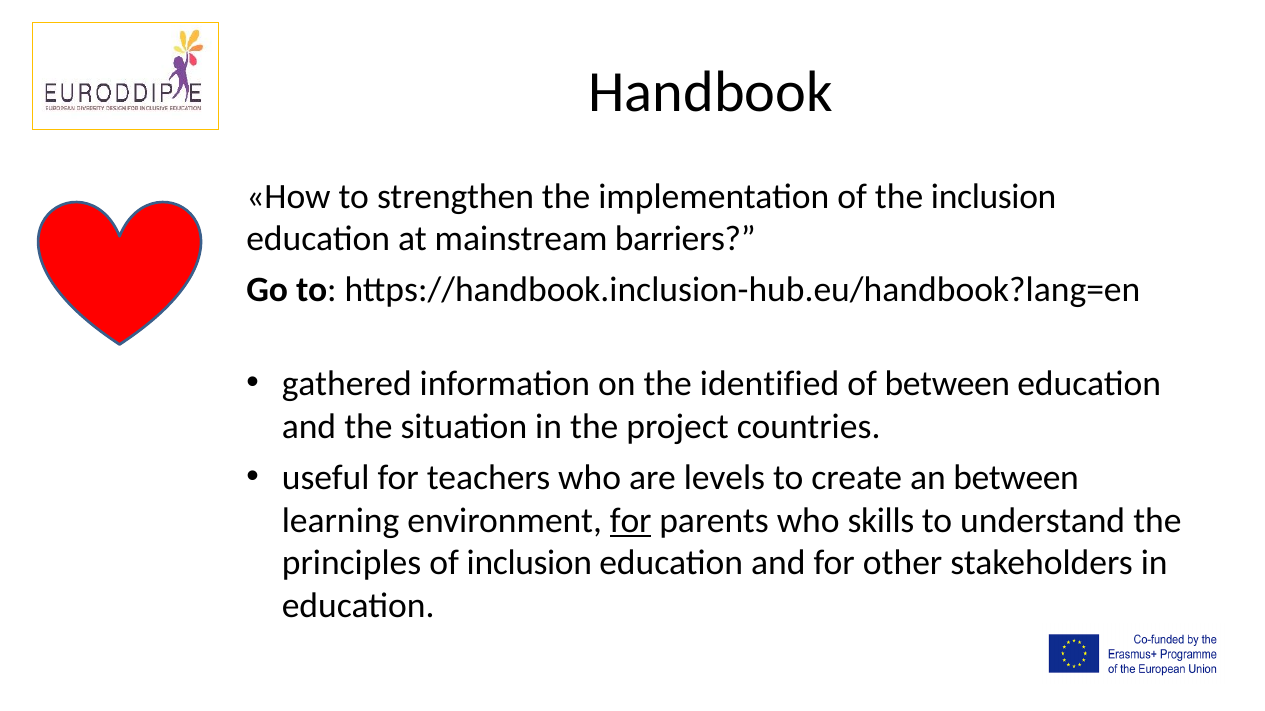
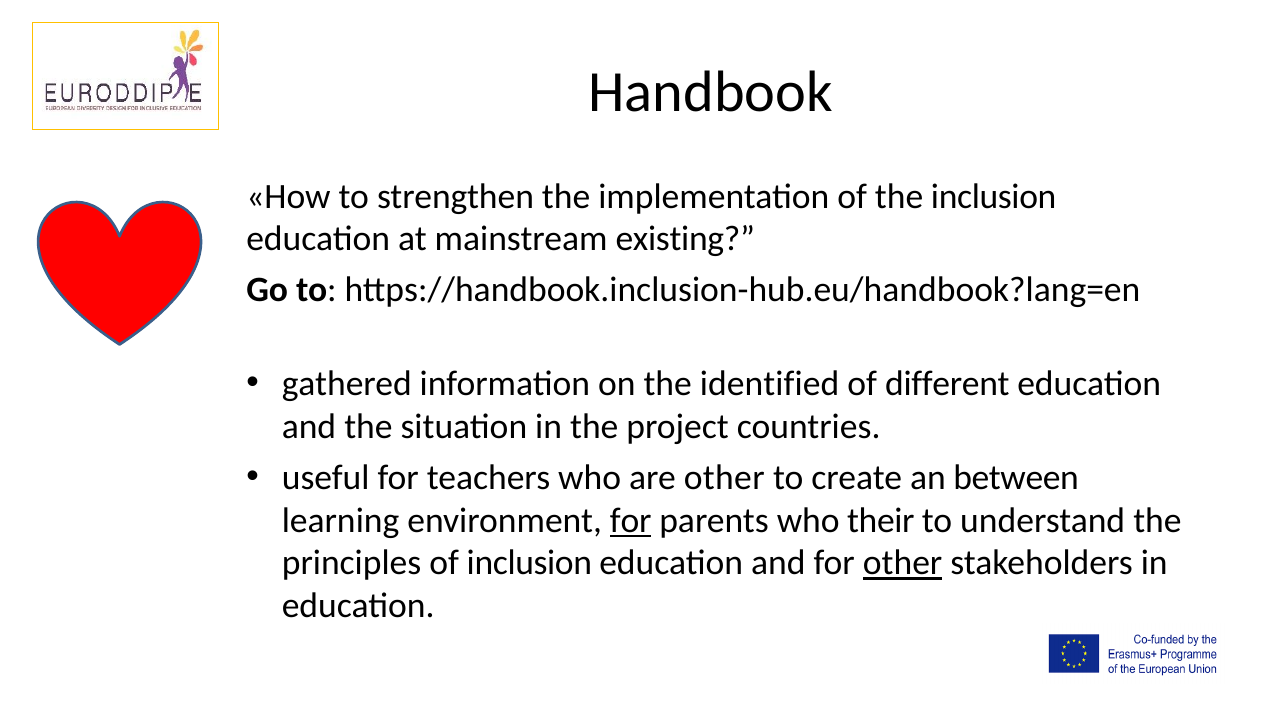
barriers: barriers -> existing
of between: between -> different
are levels: levels -> other
skills: skills -> their
other at (903, 564) underline: none -> present
